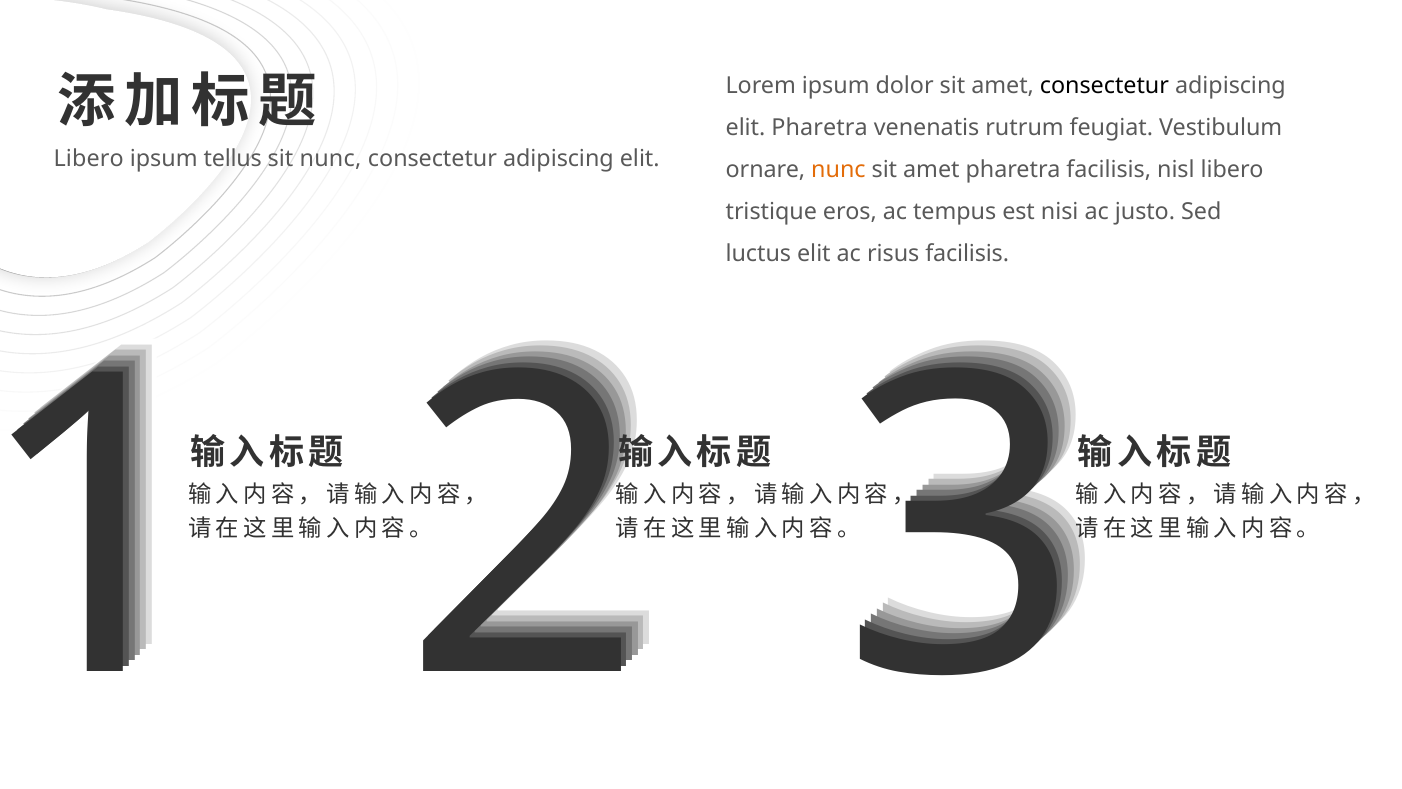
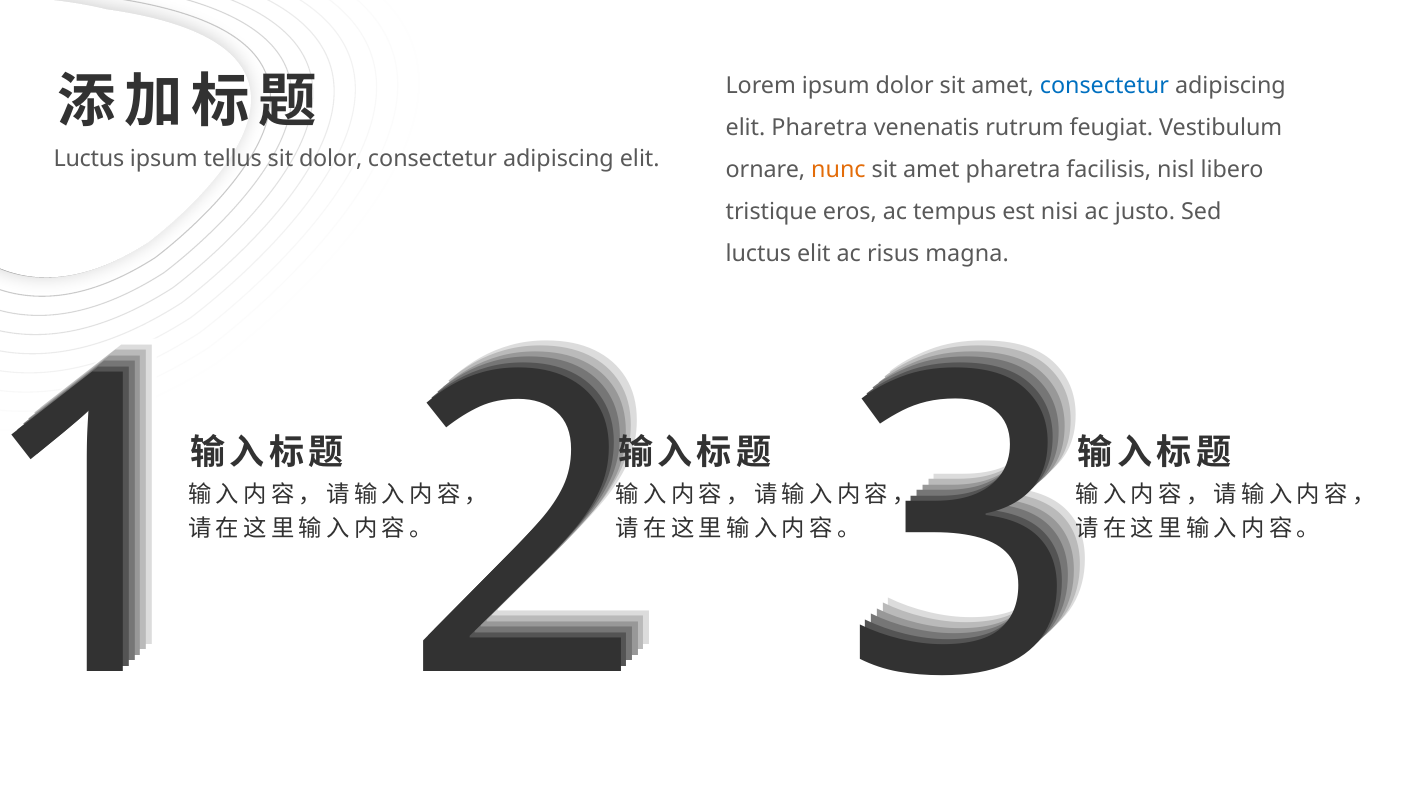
consectetur at (1104, 86) colour: black -> blue
Libero at (89, 159): Libero -> Luctus
sit nunc: nunc -> dolor
risus facilisis: facilisis -> magna
